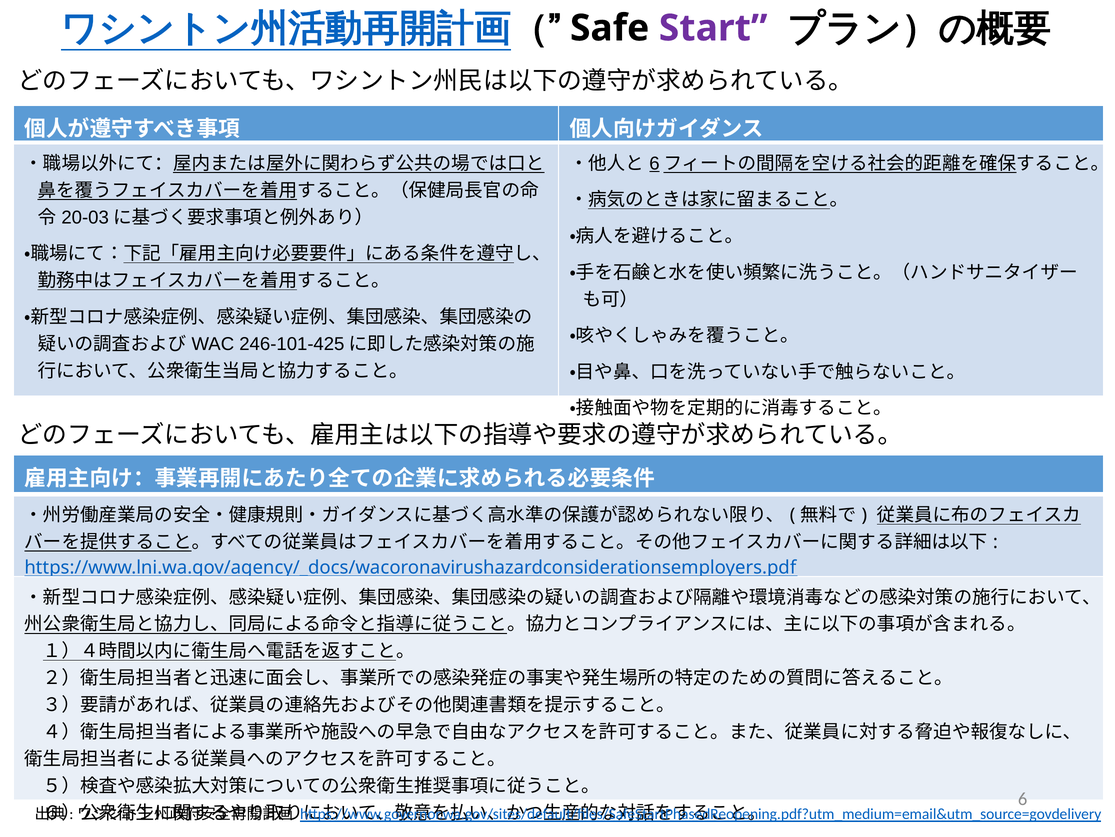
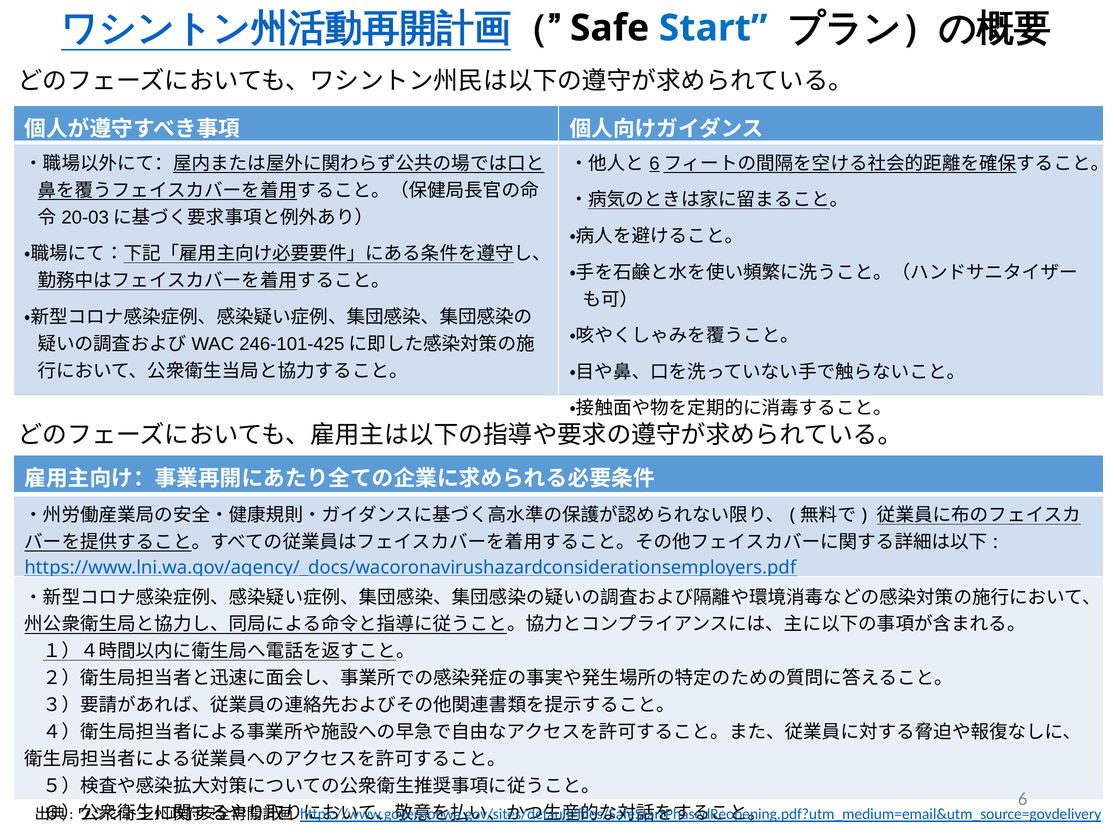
Start colour: purple -> blue
